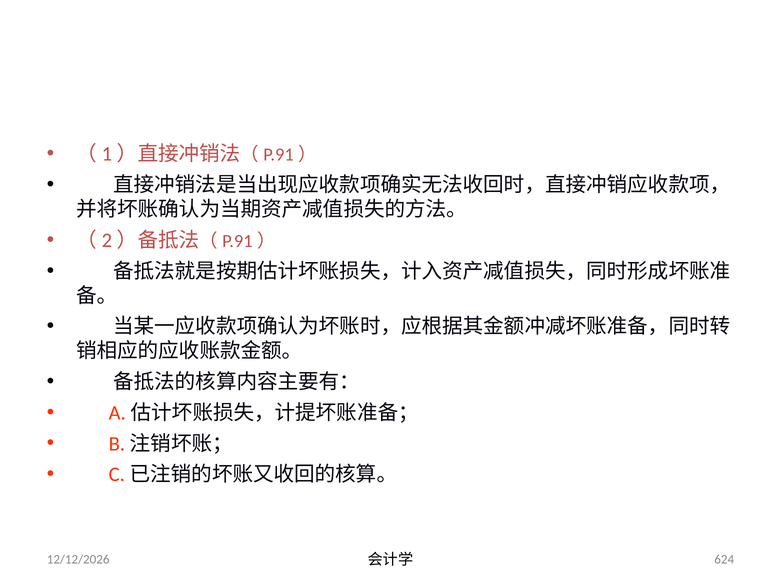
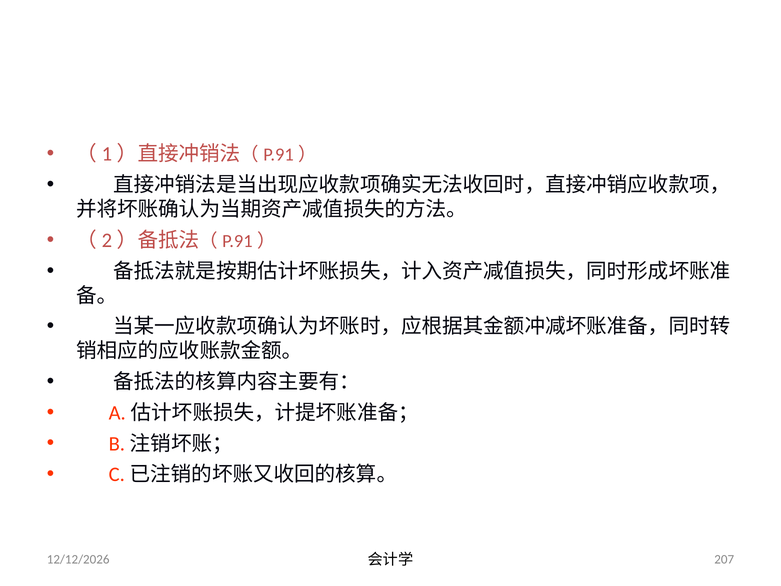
624: 624 -> 207
